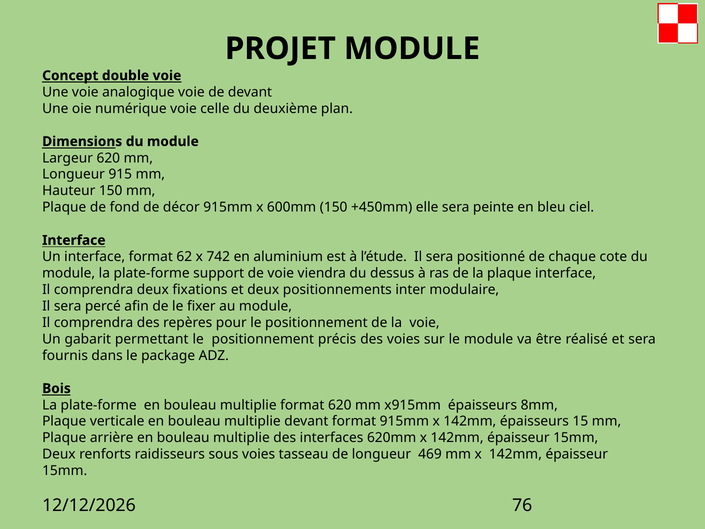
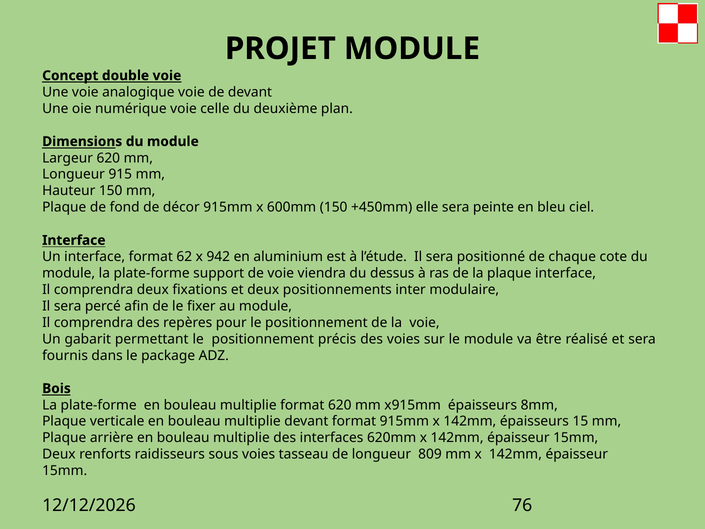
742: 742 -> 942
469: 469 -> 809
